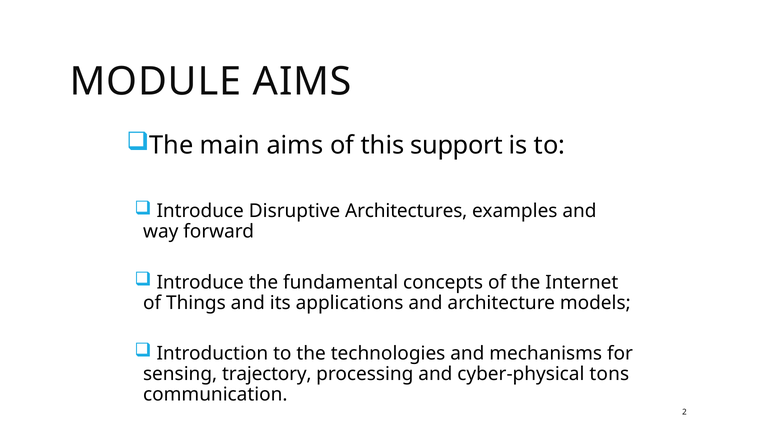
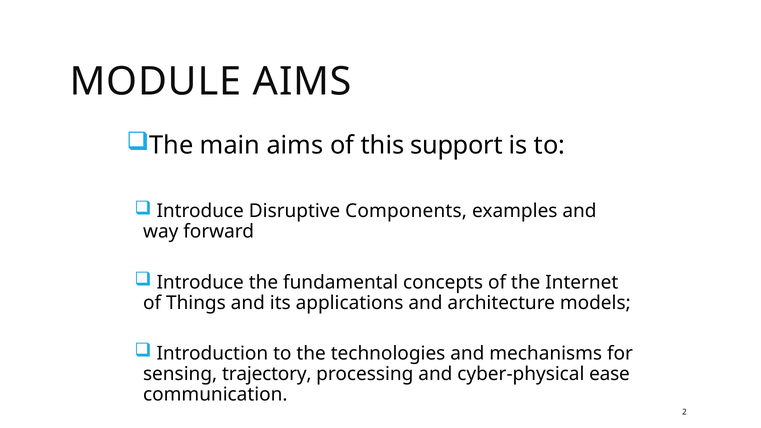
Architectures: Architectures -> Components
tons: tons -> ease
